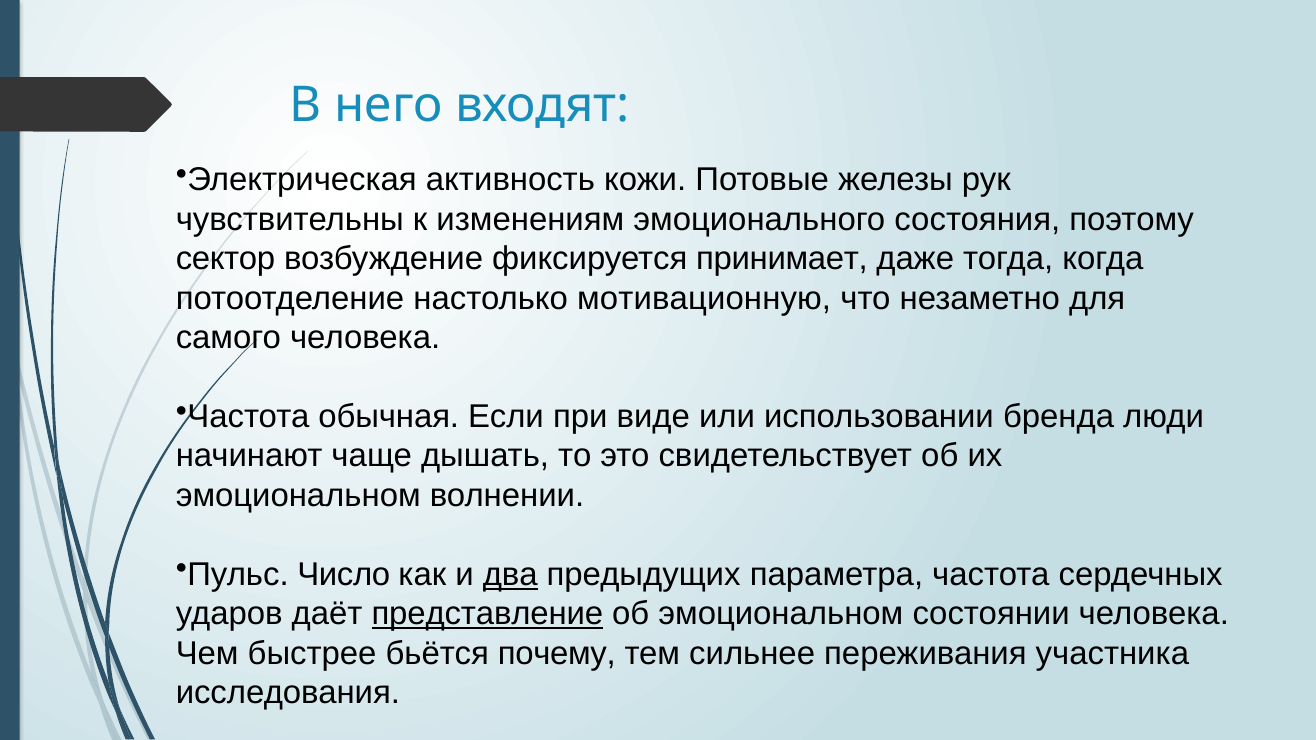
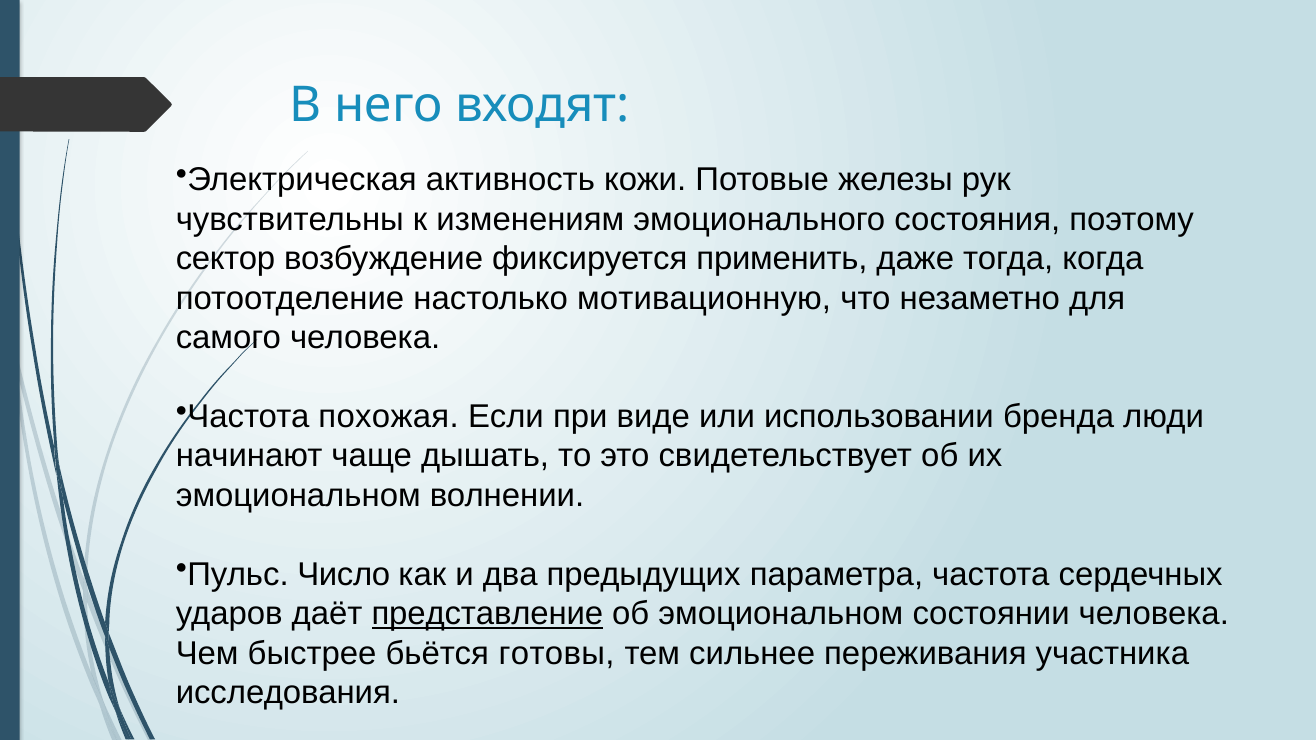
принимает: принимает -> применить
обычная: обычная -> похожая
два underline: present -> none
почему: почему -> готовы
